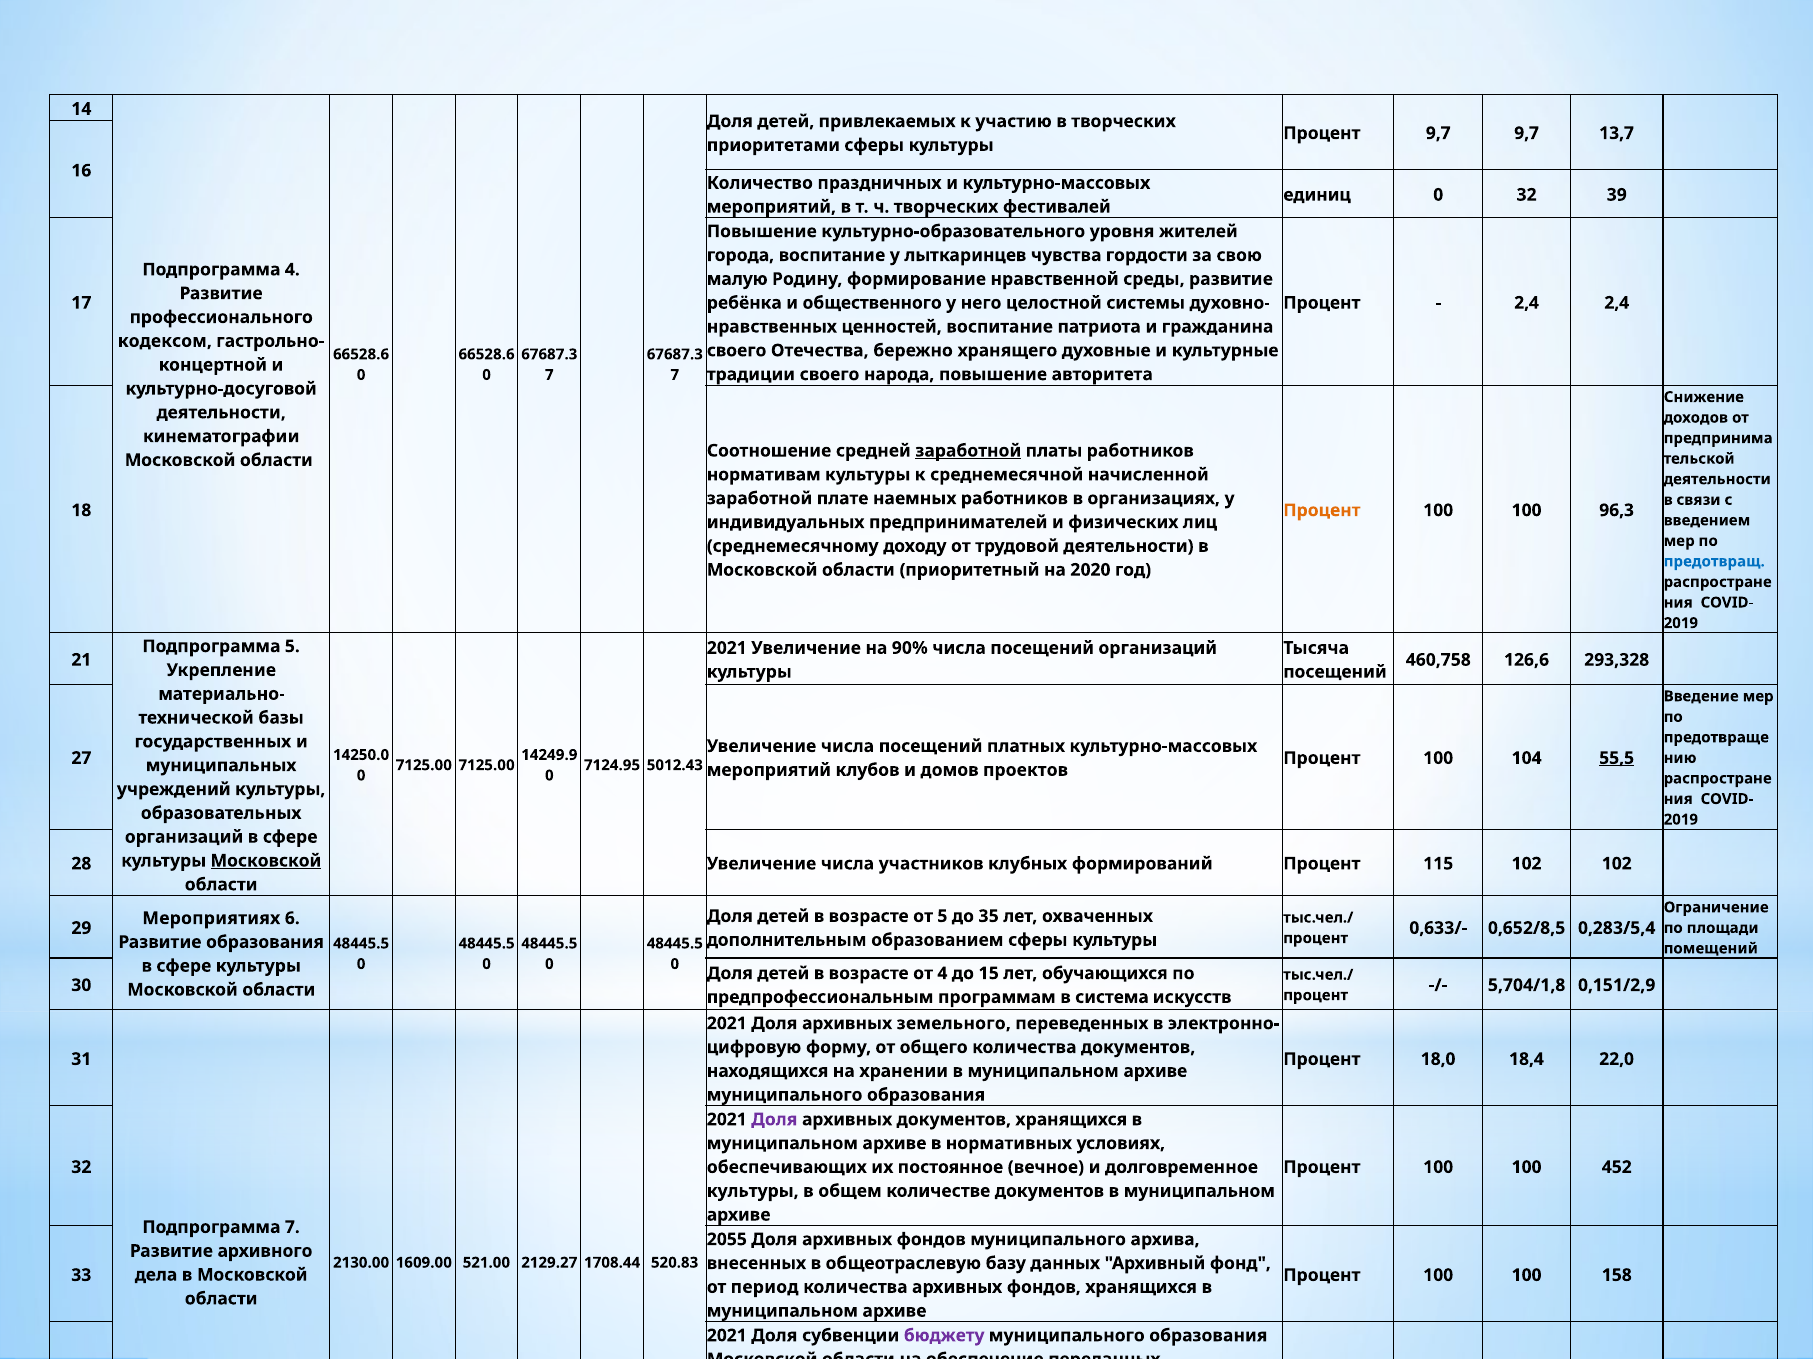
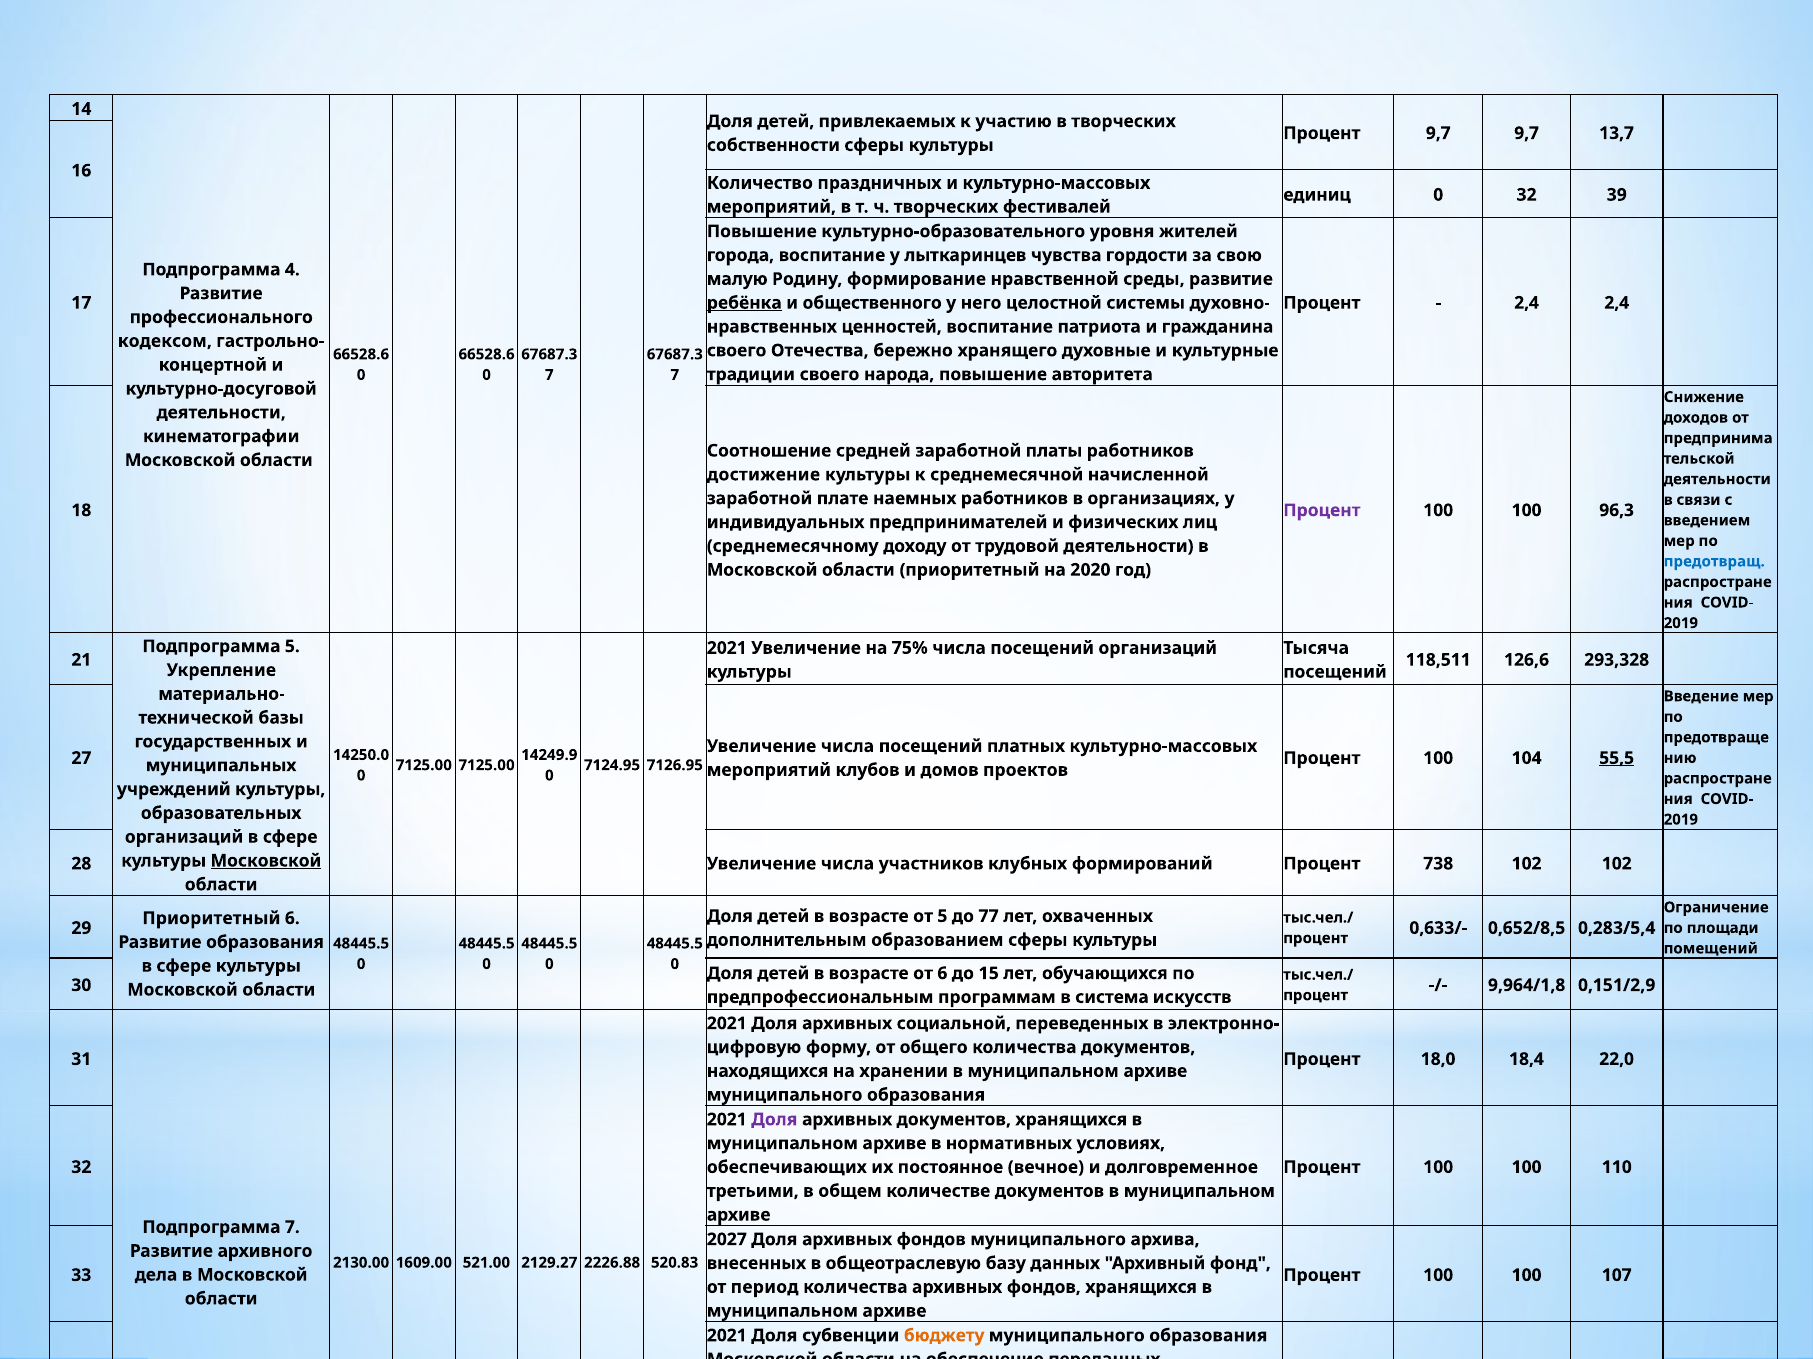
приоритетами at (773, 145): приоритетами -> собственности
ребёнка underline: none -> present
заработной at (968, 451) underline: present -> none
нормативам: нормативам -> достижение
Процент at (1322, 511) colour: orange -> purple
90%: 90% -> 75%
460,758: 460,758 -> 118,511
5012.43: 5012.43 -> 7126.95
115: 115 -> 738
35: 35 -> 77
Мероприятиях at (211, 919): Мероприятиях -> Приоритетный
от 4: 4 -> 6
5,704/1,8: 5,704/1,8 -> 9,964/1,8
земельного: земельного -> социальной
452: 452 -> 110
культуры at (753, 1192): культуры -> третьими
2055: 2055 -> 2027
1708.44: 1708.44 -> 2226.88
158: 158 -> 107
бюджету colour: purple -> orange
